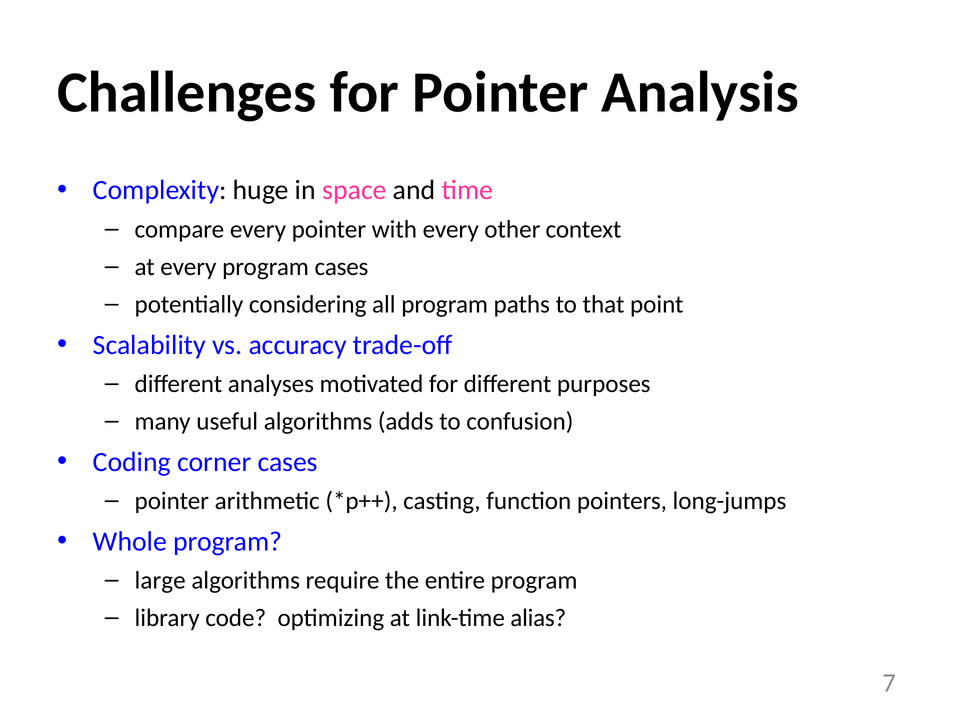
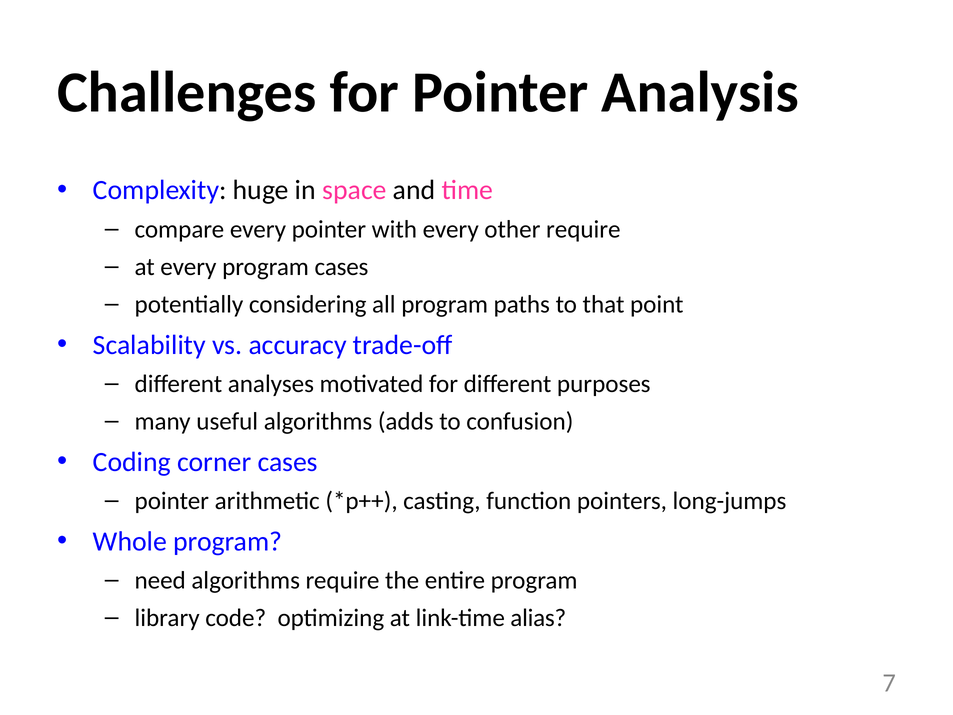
other context: context -> require
large: large -> need
